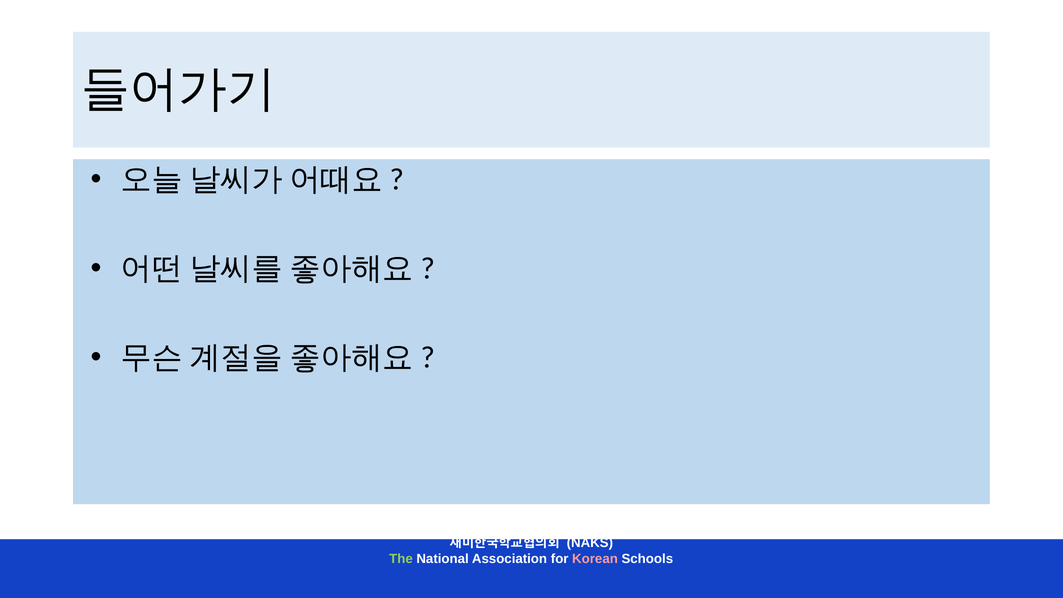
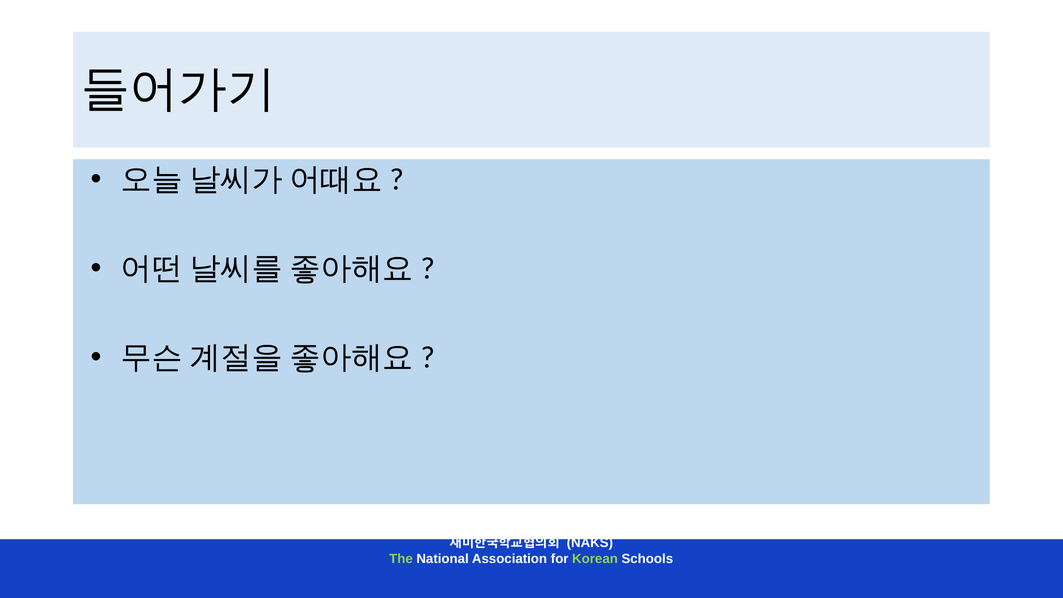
Korean colour: pink -> light green
